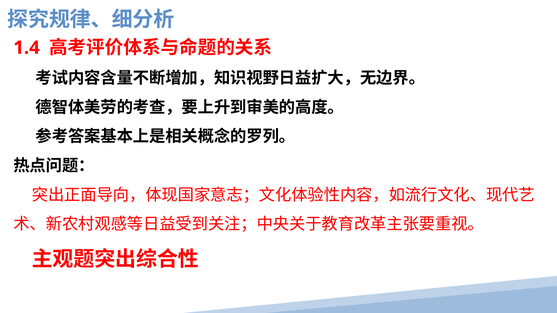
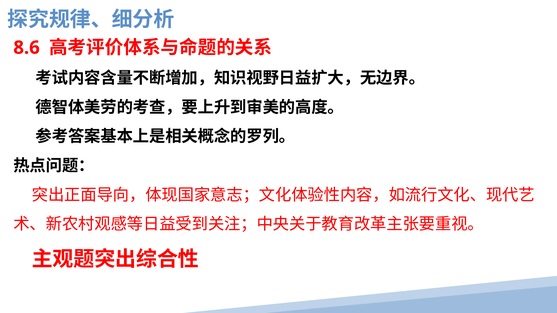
1.4: 1.4 -> 8.6
